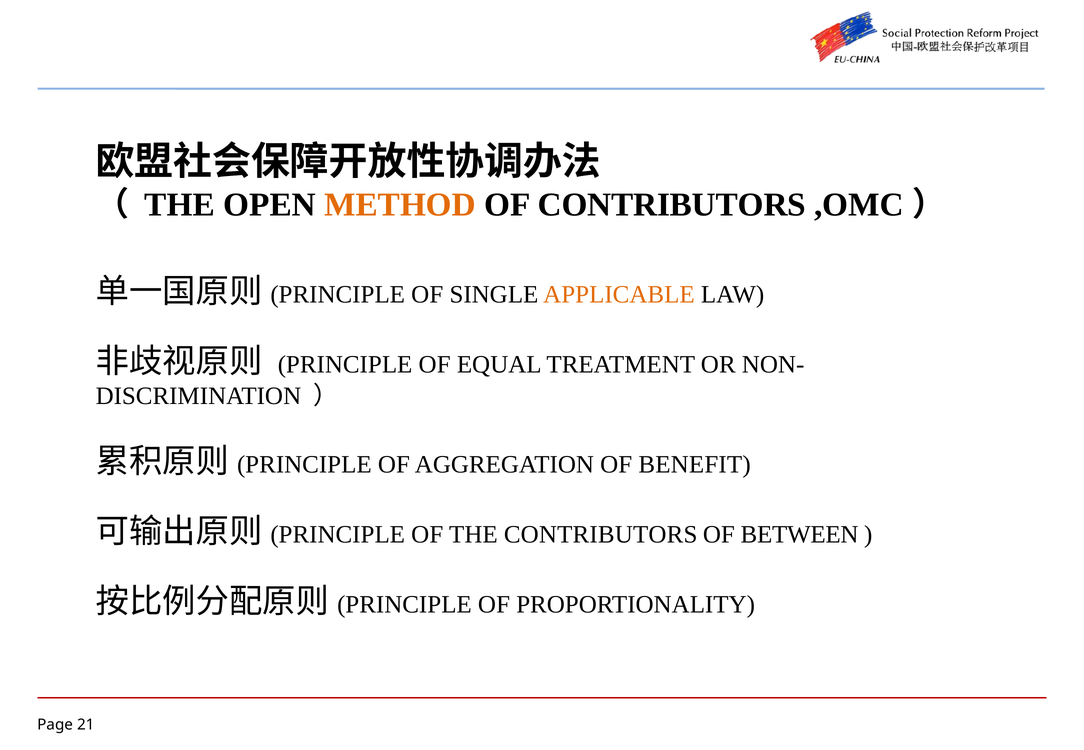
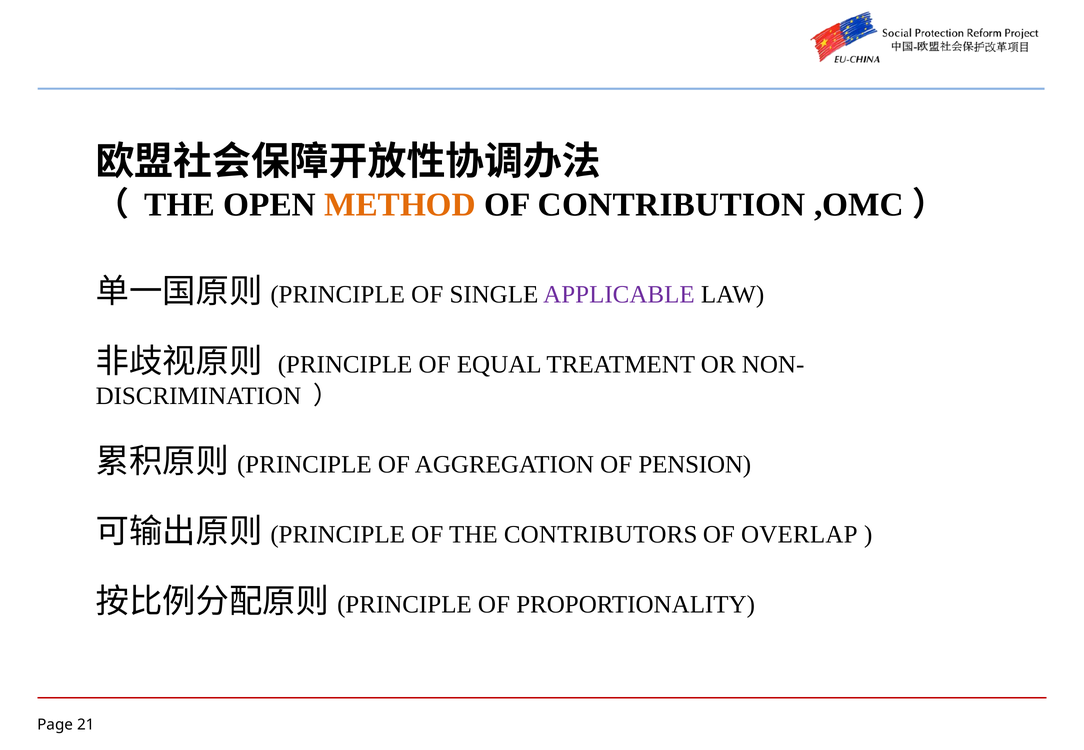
OF CONTRIBUTORS: CONTRIBUTORS -> CONTRIBUTION
APPLICABLE colour: orange -> purple
BENEFIT: BENEFIT -> PENSION
BETWEEN: BETWEEN -> OVERLAP
